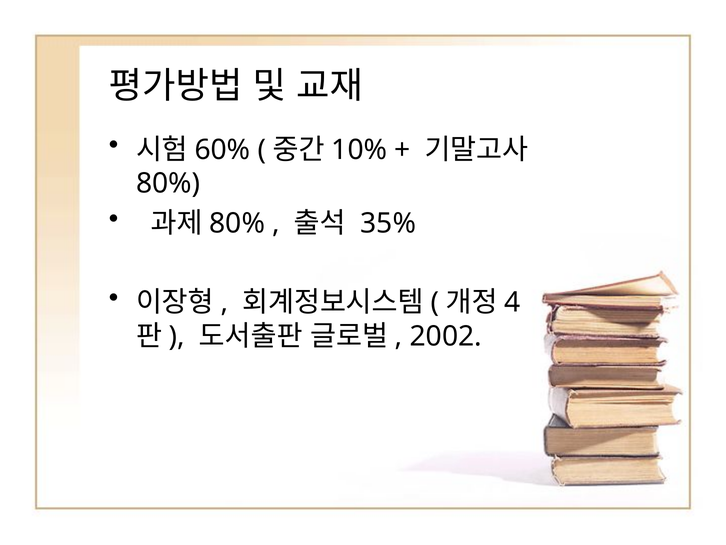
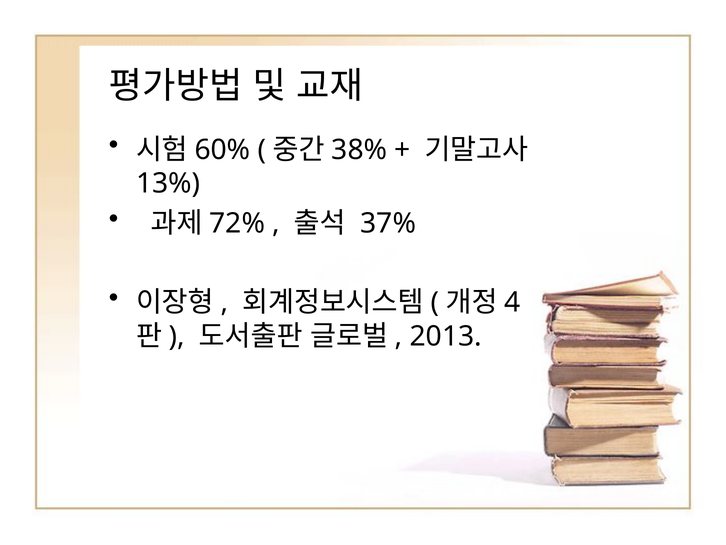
10%: 10% -> 38%
80% at (168, 183): 80% -> 13%
80% at (237, 223): 80% -> 72%
35%: 35% -> 37%
2002: 2002 -> 2013
